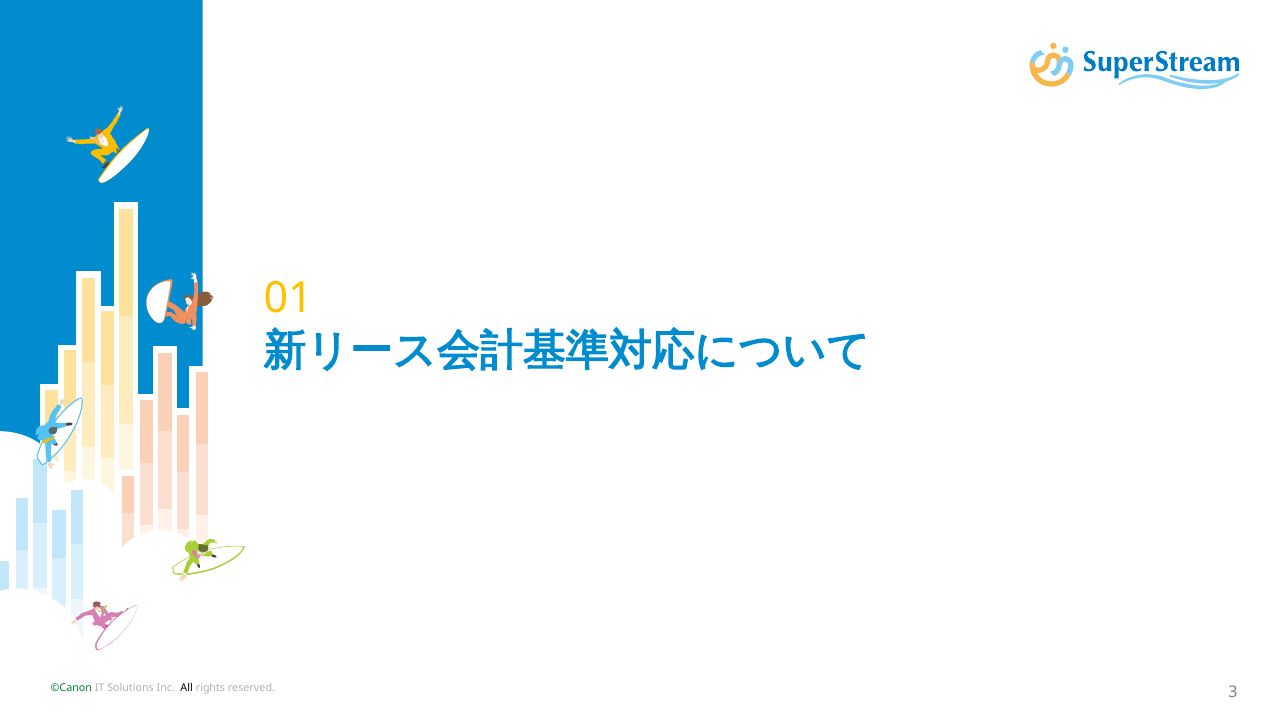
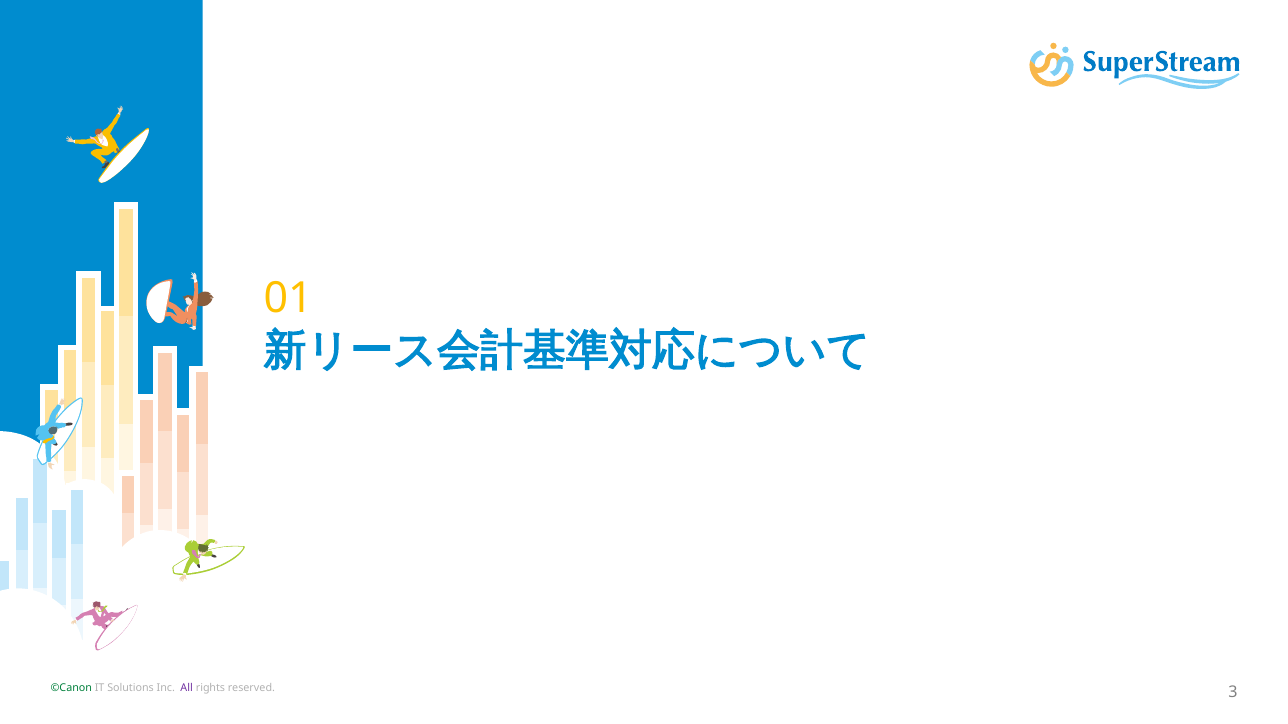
All colour: black -> purple
